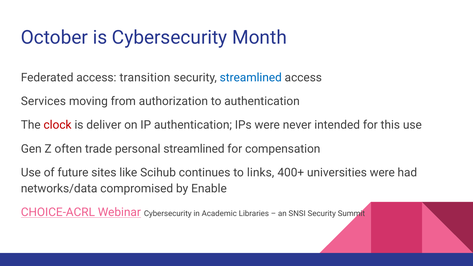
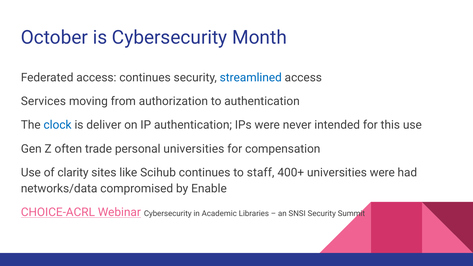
access transition: transition -> continues
clock colour: red -> blue
personal streamlined: streamlined -> universities
future: future -> clarity
links: links -> staff
